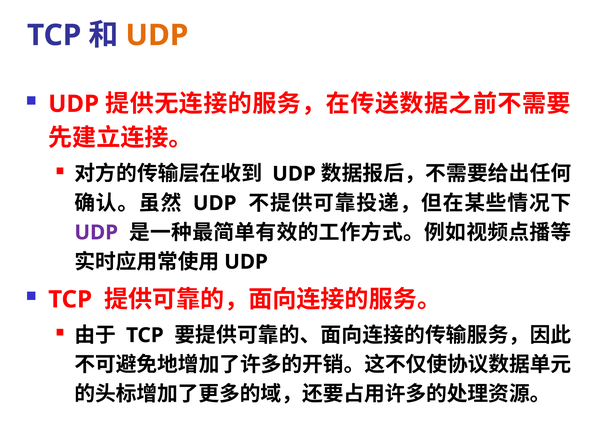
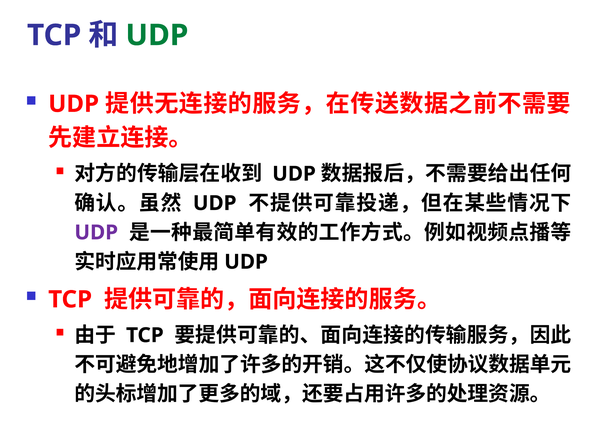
UDP at (157, 35) colour: orange -> green
